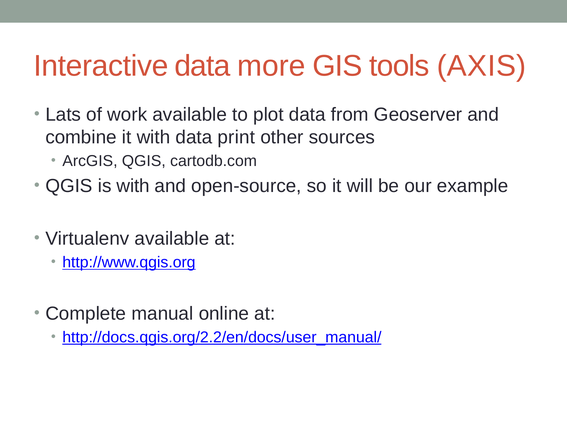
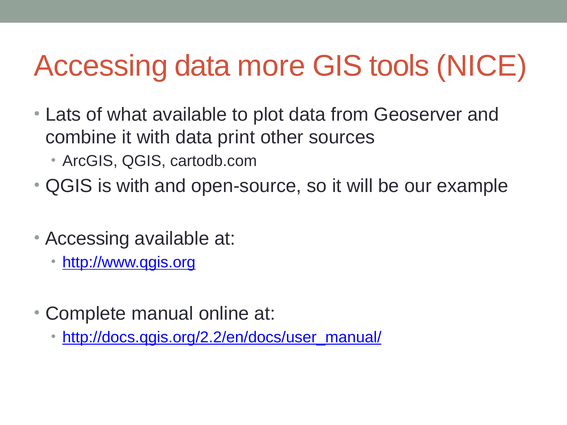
Interactive at (101, 66): Interactive -> Accessing
AXIS: AXIS -> NICE
work: work -> what
Virtualenv at (87, 239): Virtualenv -> Accessing
